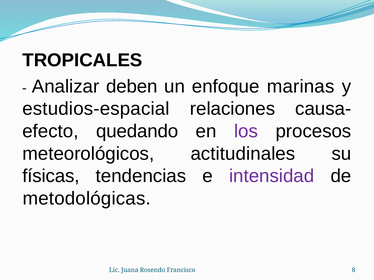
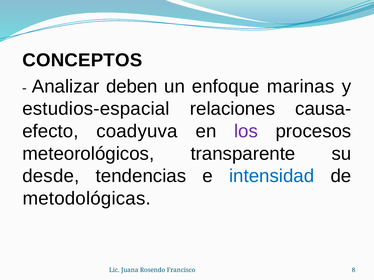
TROPICALES: TROPICALES -> CONCEPTOS
quedando: quedando -> coadyuva
actitudinales: actitudinales -> transparente
físicas: físicas -> desde
intensidad colour: purple -> blue
